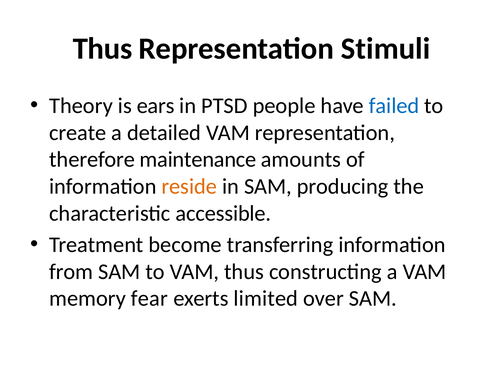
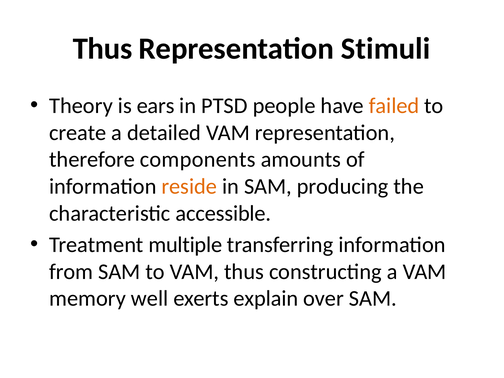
failed colour: blue -> orange
maintenance: maintenance -> components
become: become -> multiple
fear: fear -> well
limited: limited -> explain
